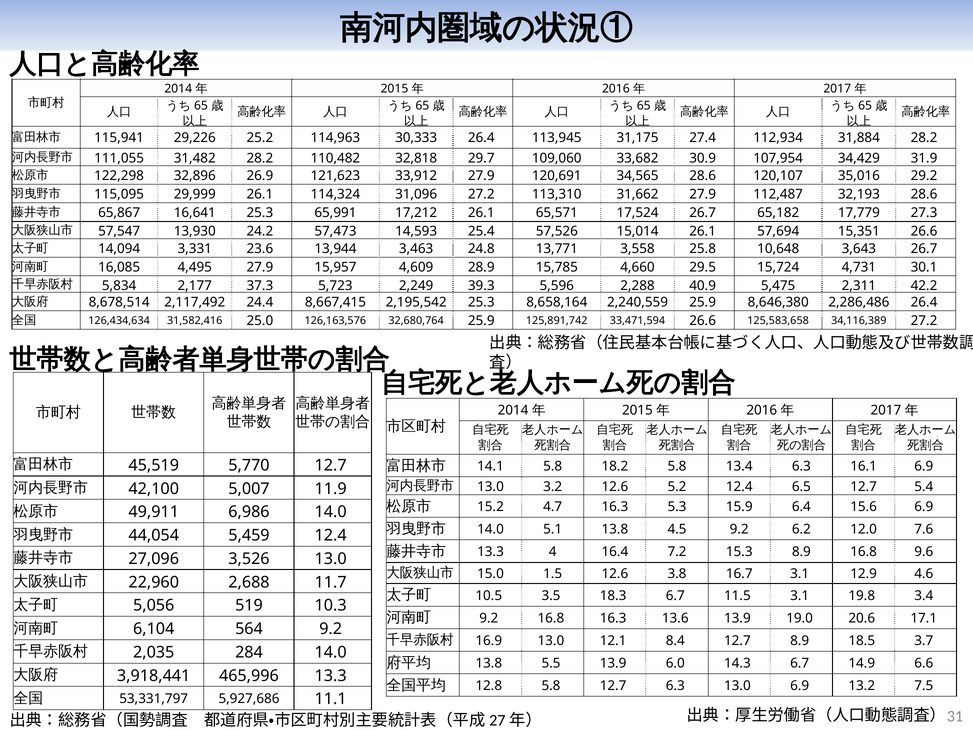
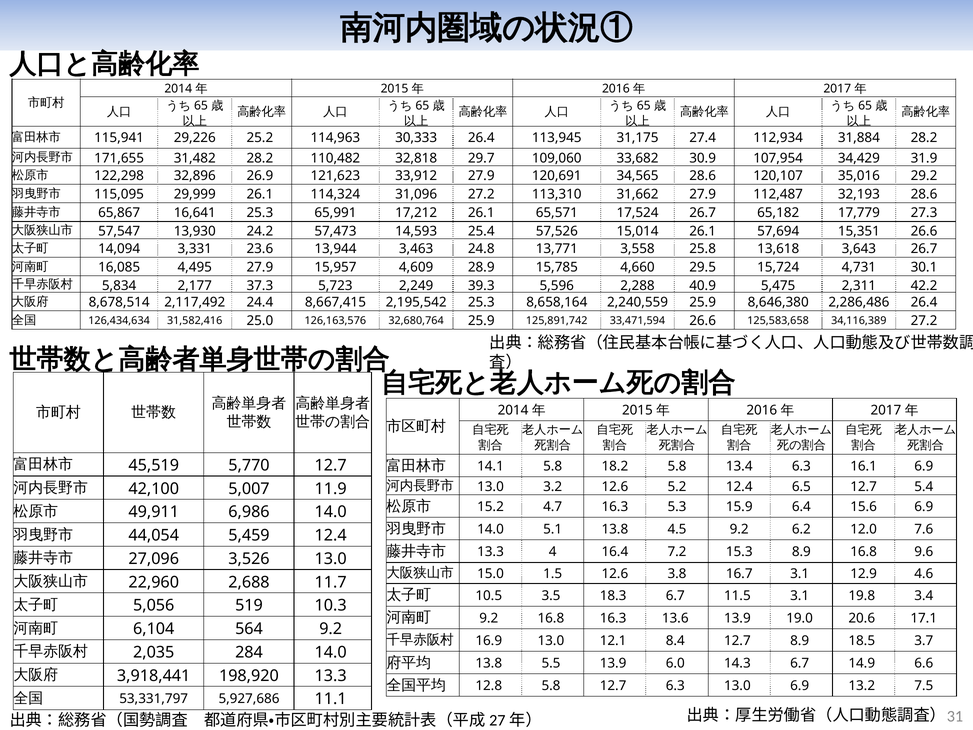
111,055: 111,055 -> 171,655
10,648: 10,648 -> 13,618
465,996: 465,996 -> 198,920
